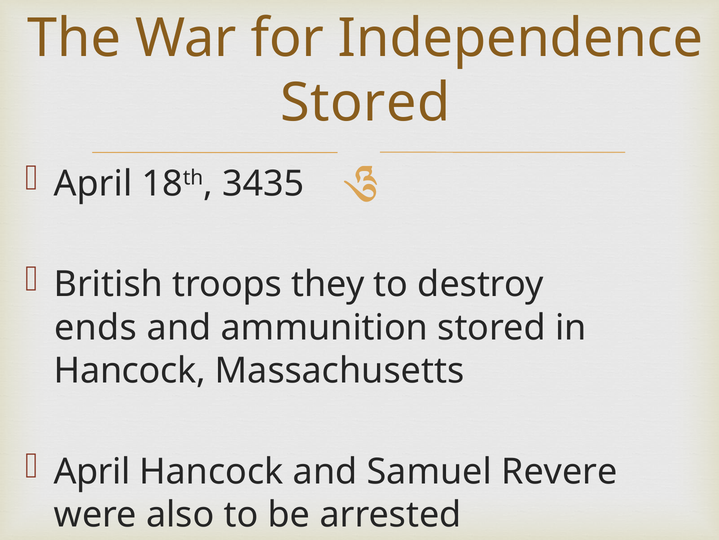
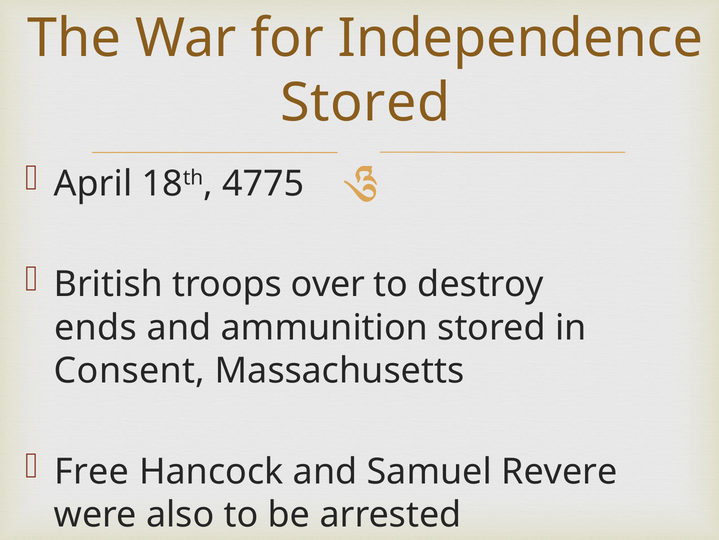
3435: 3435 -> 4775
they: they -> over
Hancock at (130, 370): Hancock -> Consent
April at (92, 471): April -> Free
